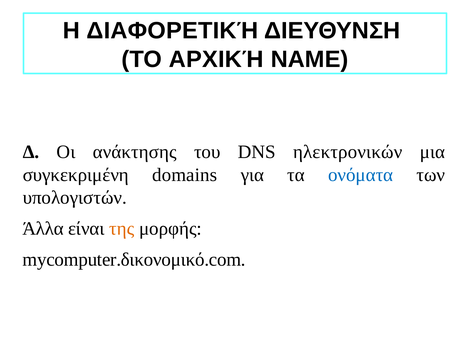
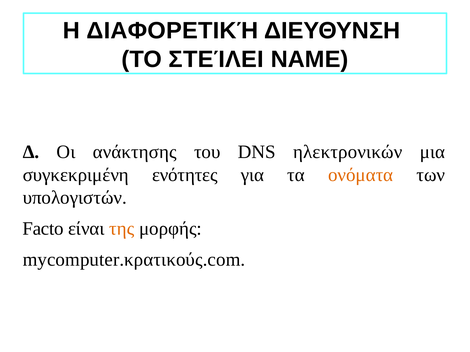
ΑΡΧΙΚΉ: ΑΡΧΙΚΉ -> ΣΤΕΊΛΕΙ
domains: domains -> ενότητες
ονόματα colour: blue -> orange
Άλλα: Άλλα -> Facto
mycomputer.δικονομικό.com: mycomputer.δικονομικό.com -> mycomputer.κρατικούς.com
